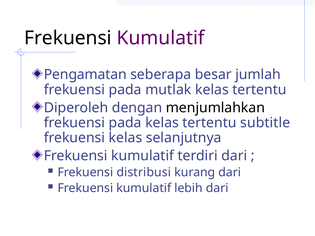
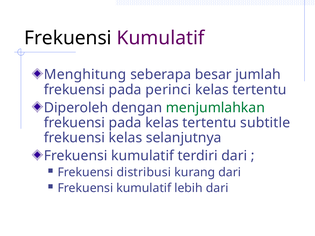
Pengamatan: Pengamatan -> Menghitung
mutlak: mutlak -> perinci
menjumlahkan colour: black -> green
